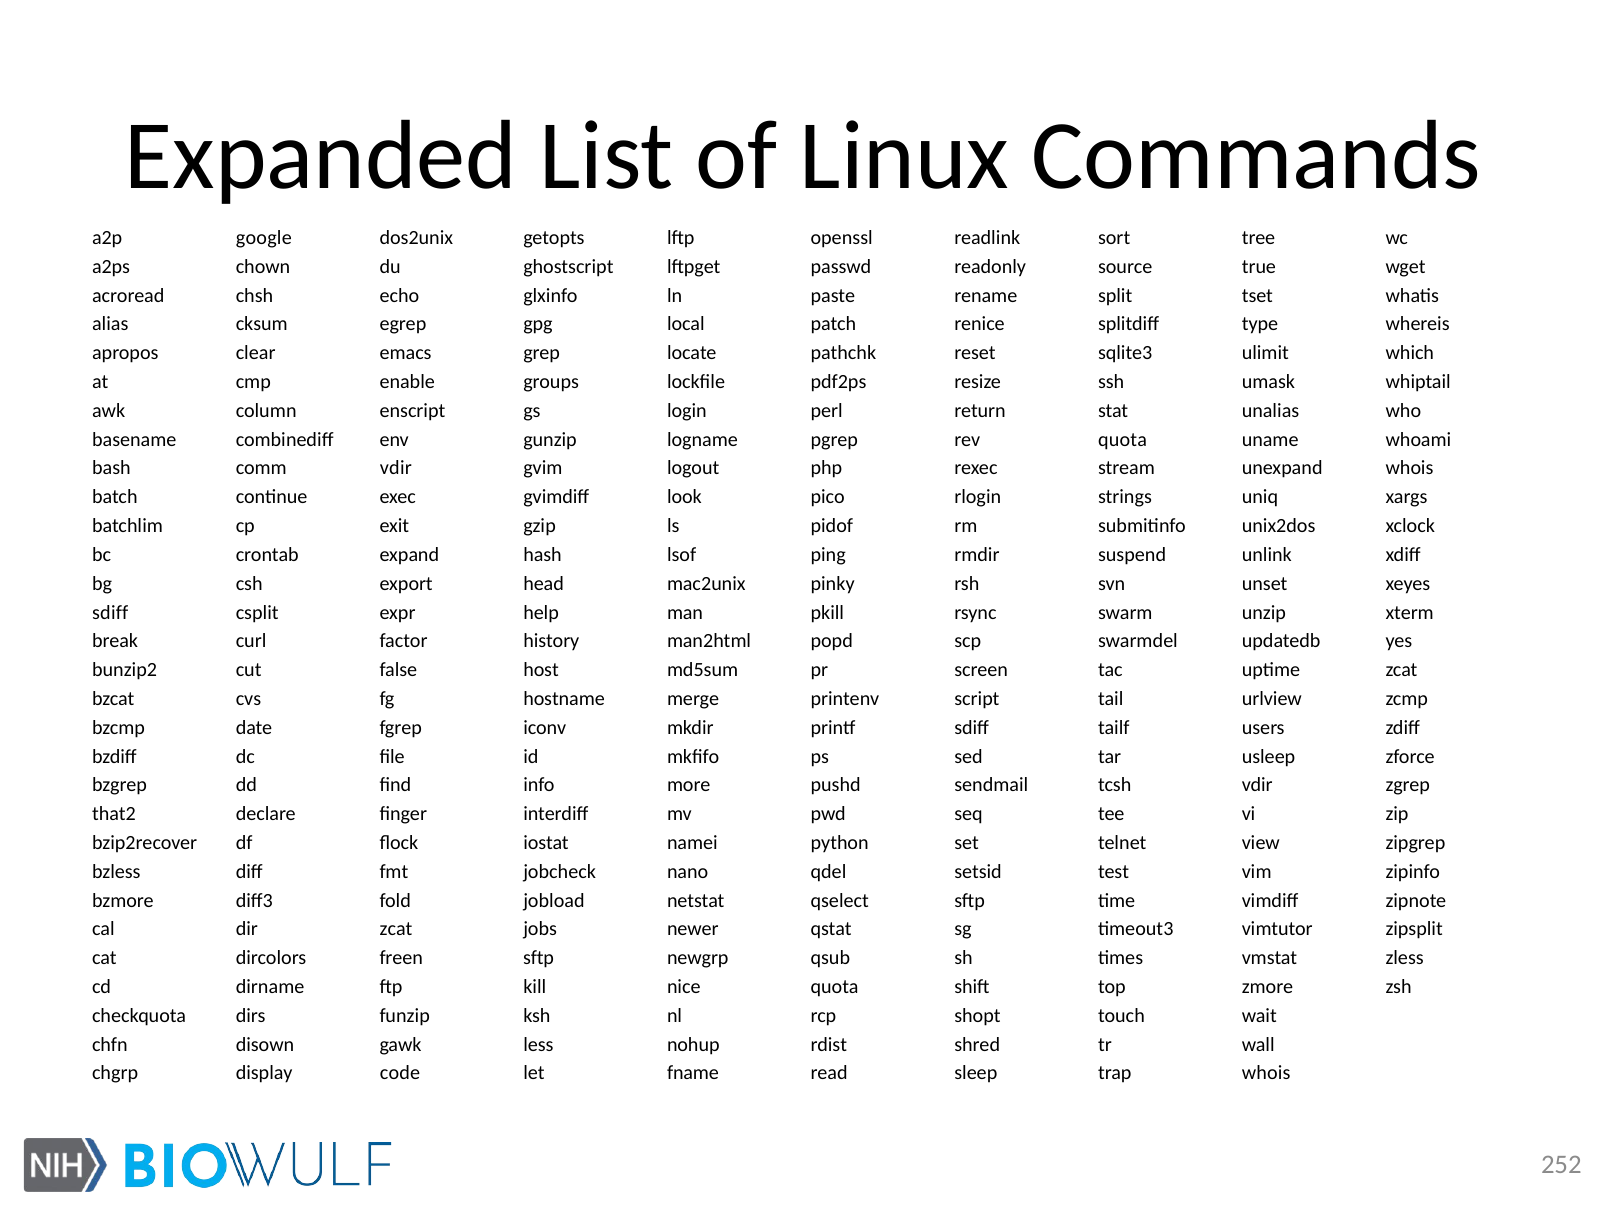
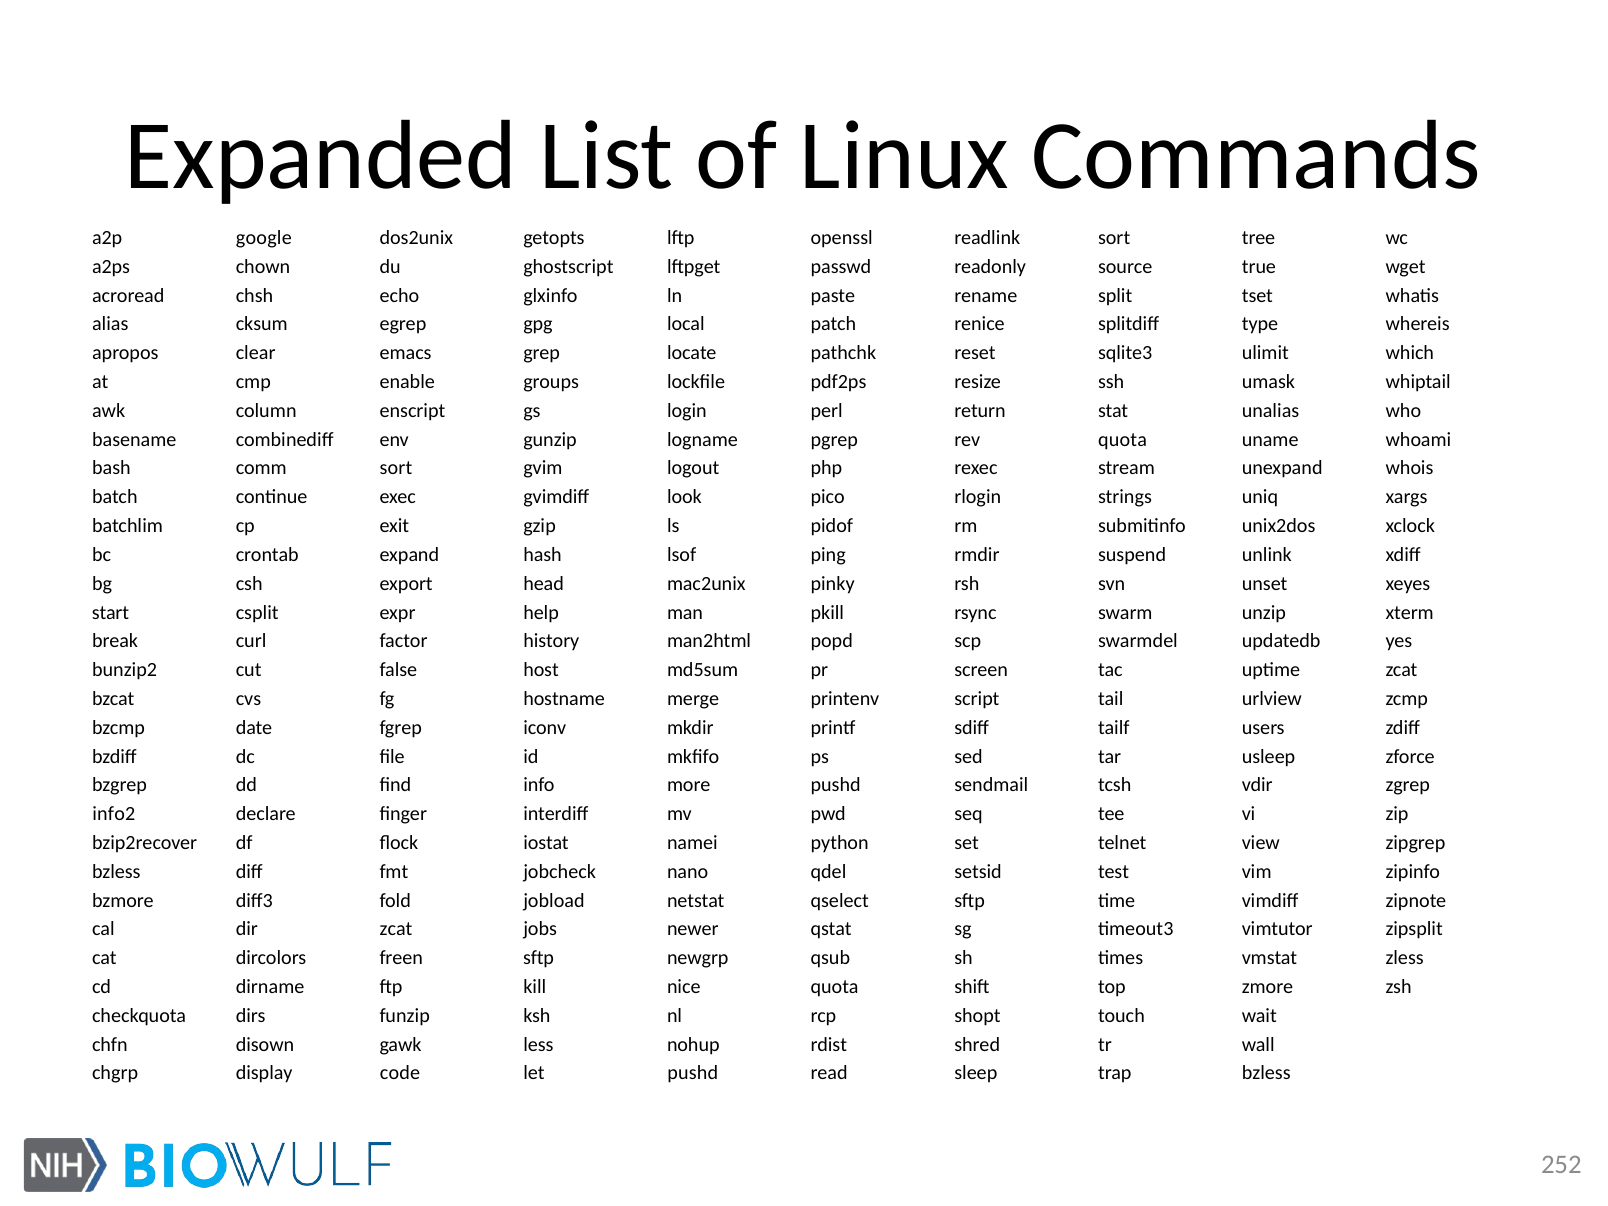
comm vdir: vdir -> sort
sdiff at (110, 612): sdiff -> start
that2: that2 -> info2
let fname: fname -> pushd
trap whois: whois -> bzless
